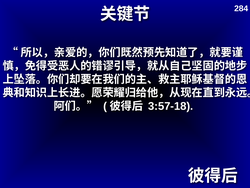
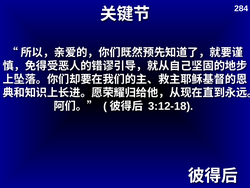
3:57-18: 3:57-18 -> 3:12-18
